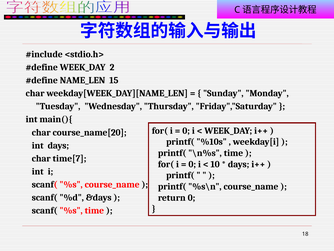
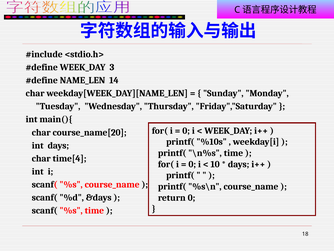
2: 2 -> 3
15: 15 -> 14
time[7: time[7 -> time[4
